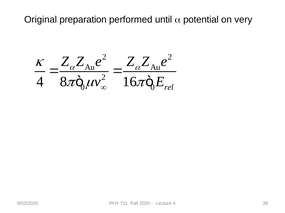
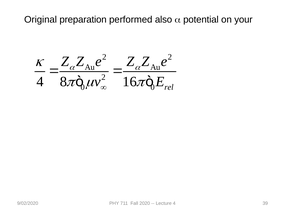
until: until -> also
very: very -> your
